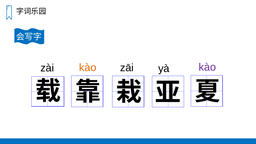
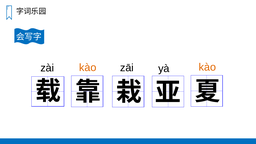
kào at (207, 67) colour: purple -> orange
